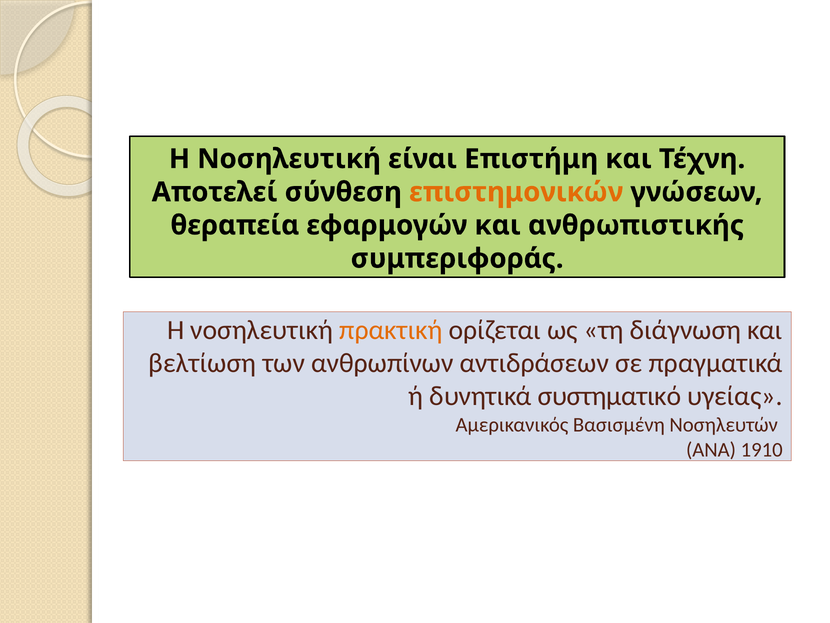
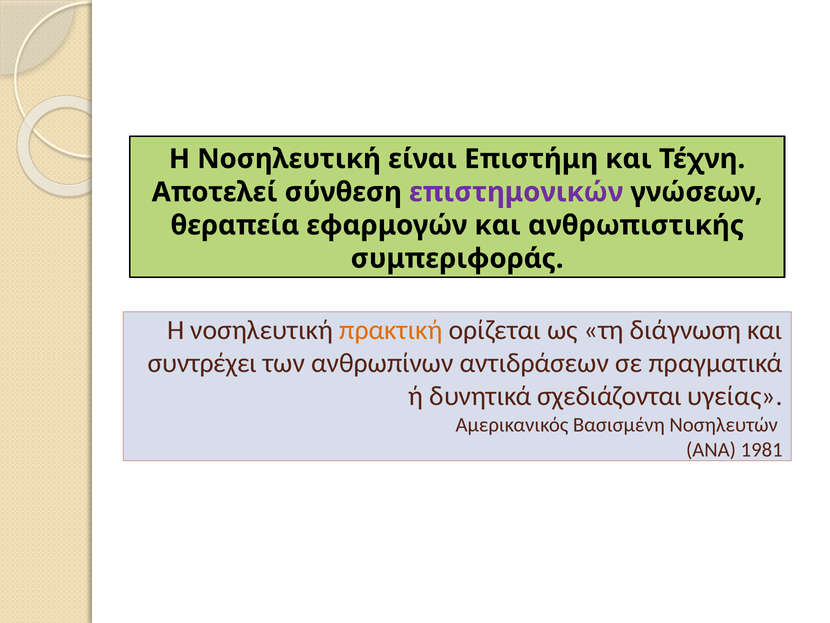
επιστημονικών colour: orange -> purple
βελτίωση: βελτίωση -> συντρέχει
συστηματικό: συστηματικό -> σχεδιάζονται
1910: 1910 -> 1981
